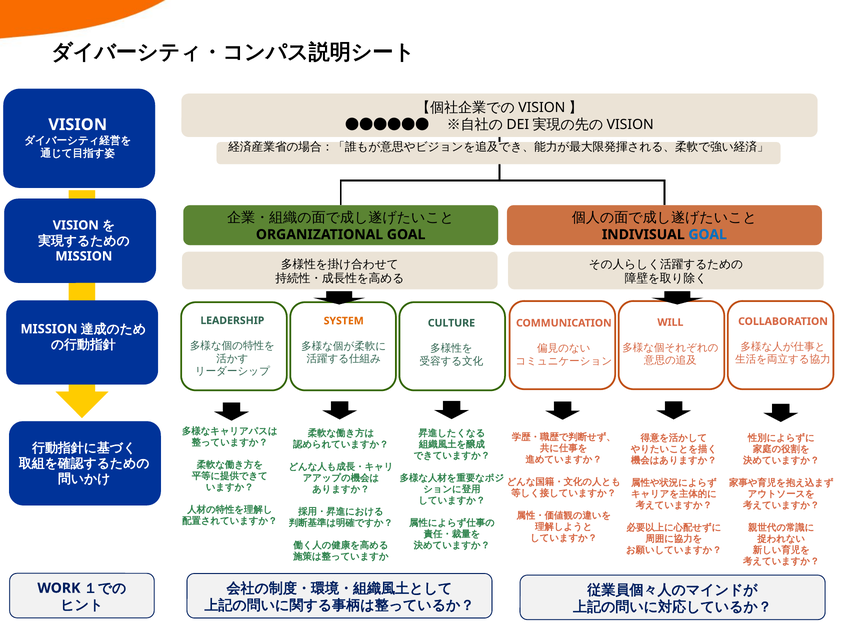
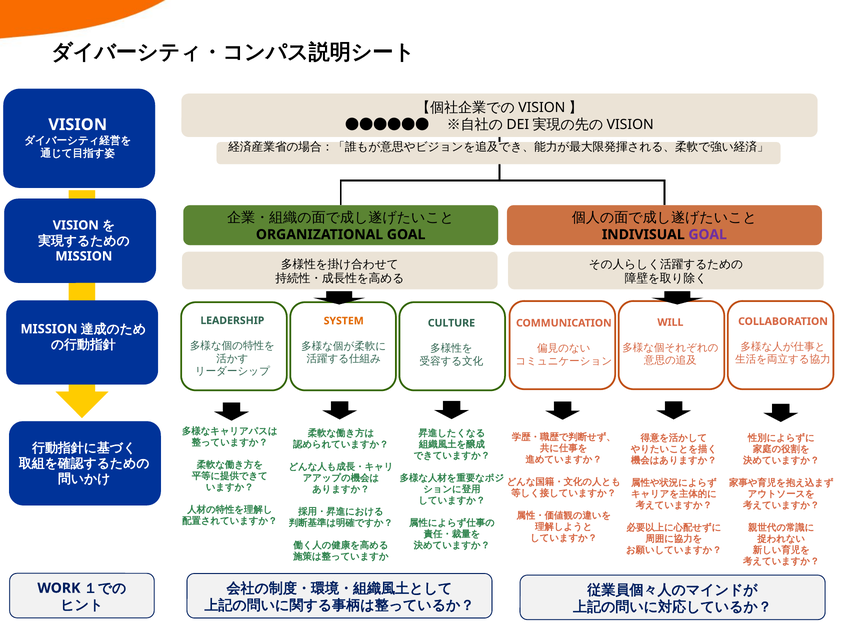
GOAL at (708, 234) colour: blue -> purple
